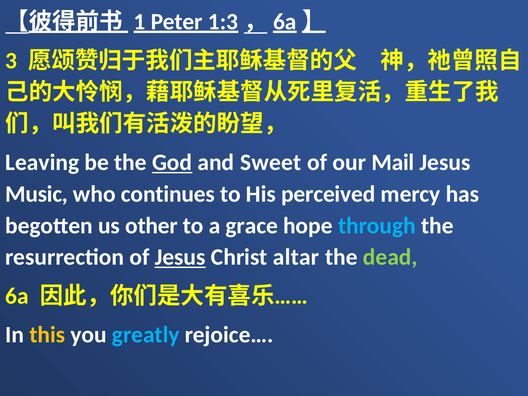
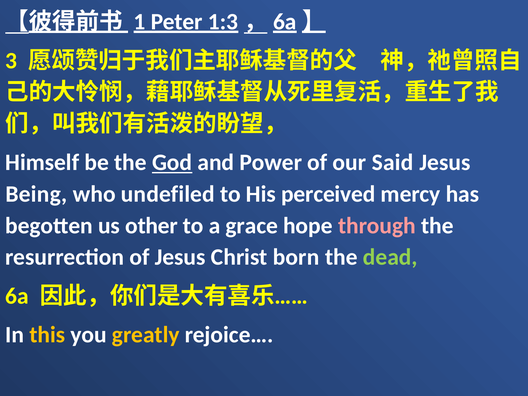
Leaving: Leaving -> Himself
Sweet: Sweet -> Power
Mail: Mail -> Said
Music: Music -> Being
continues: continues -> undefiled
through colour: light blue -> pink
Jesus at (180, 257) underline: present -> none
altar: altar -> born
greatly colour: light blue -> yellow
